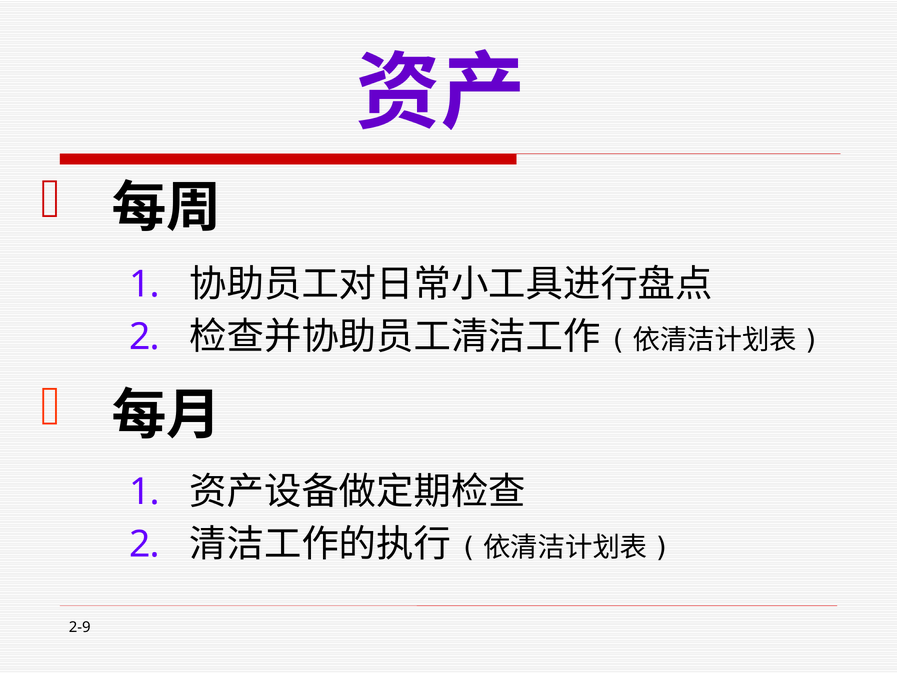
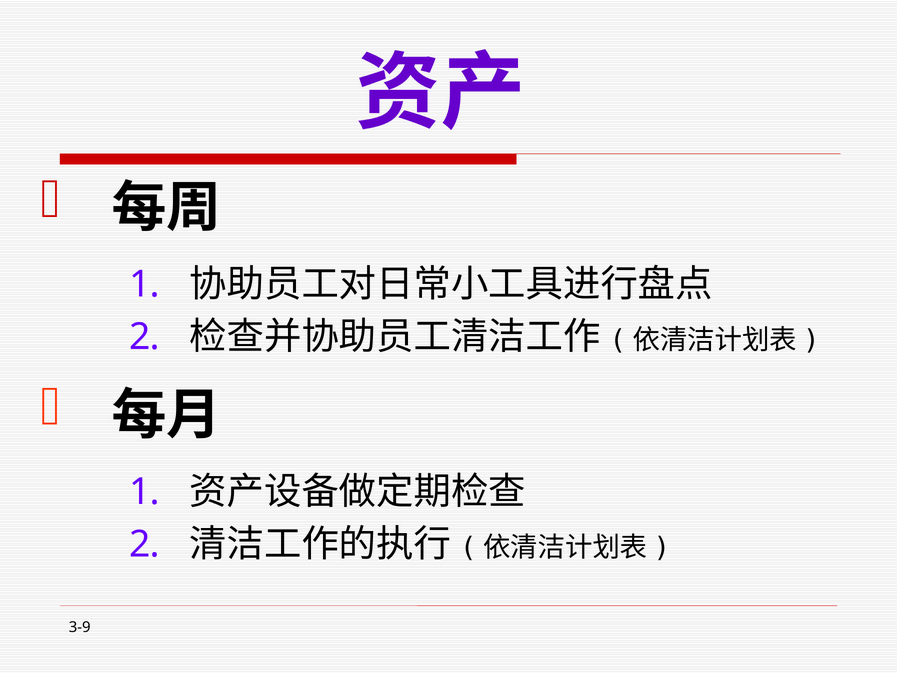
2-9: 2-9 -> 3-9
